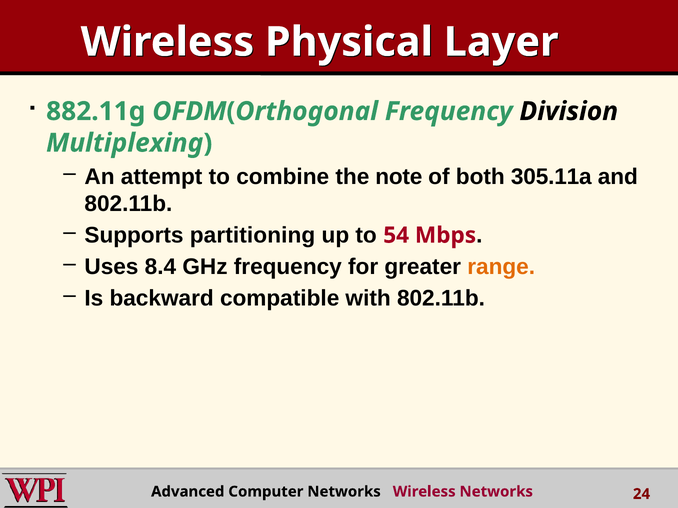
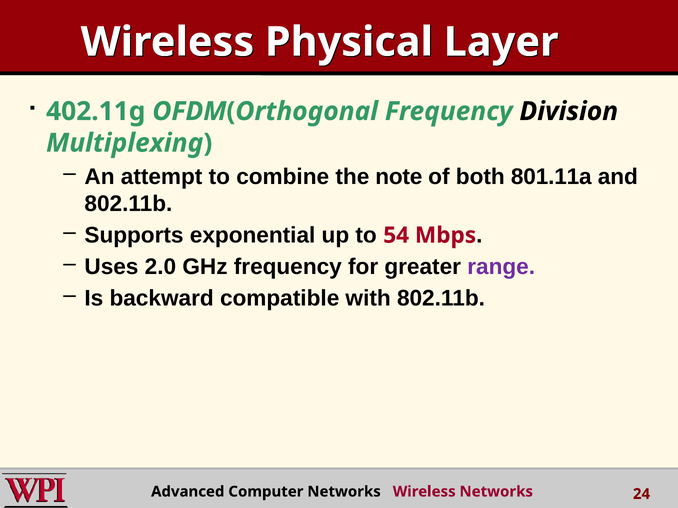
882.11g: 882.11g -> 402.11g
305.11a: 305.11a -> 801.11a
partitioning: partitioning -> exponential
8.4: 8.4 -> 2.0
range colour: orange -> purple
